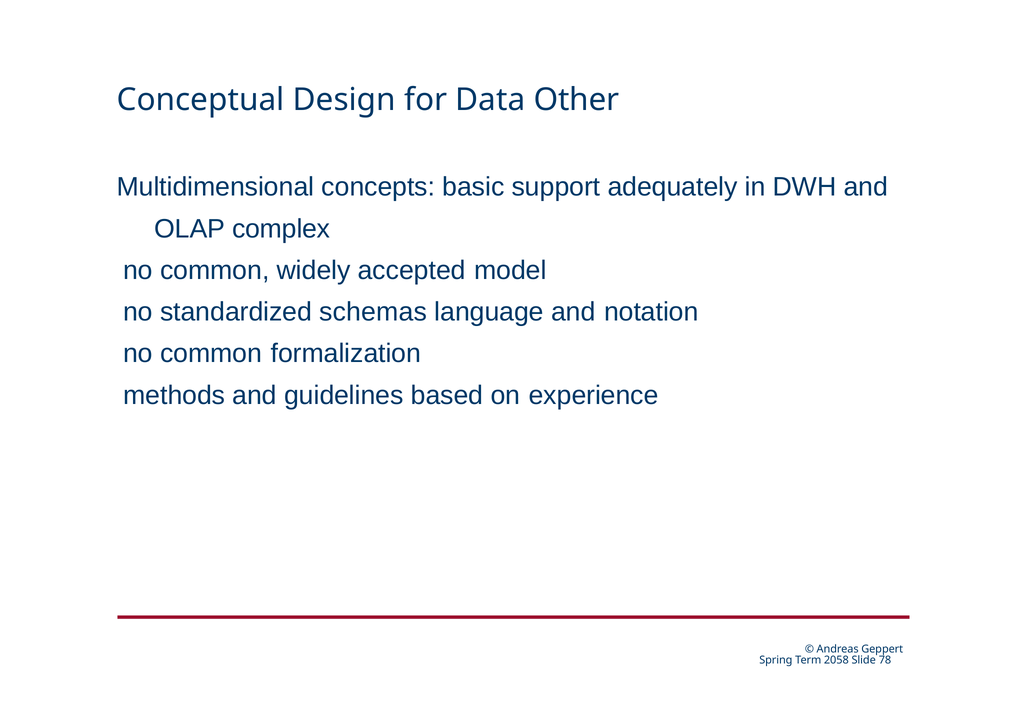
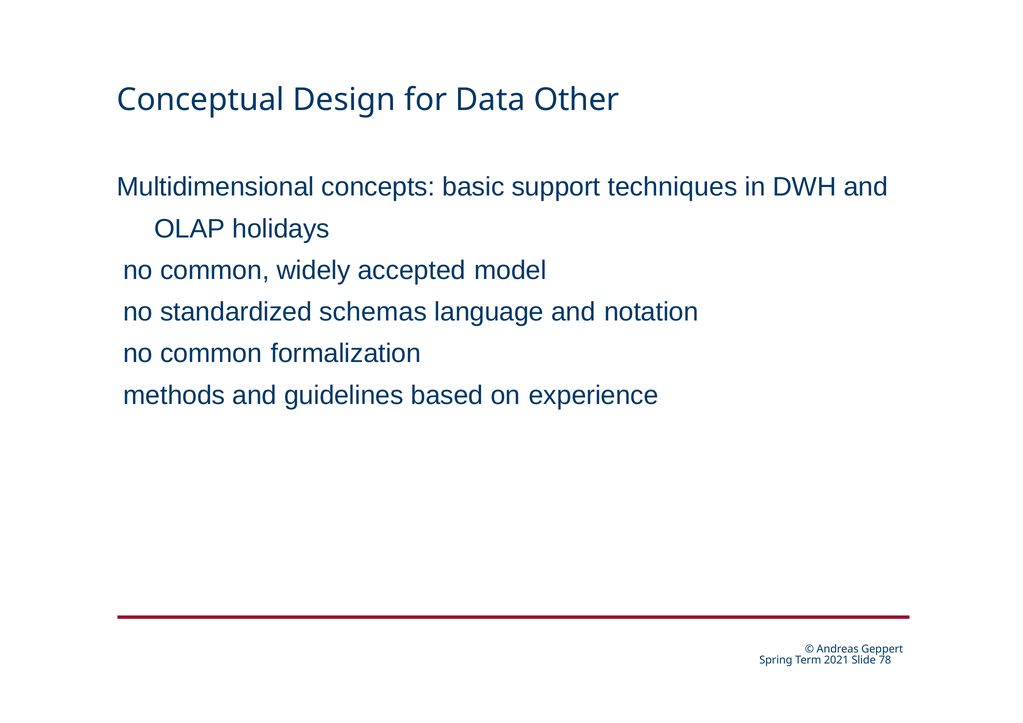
adequately: adequately -> techniques
complex: complex -> holidays
2058: 2058 -> 2021
